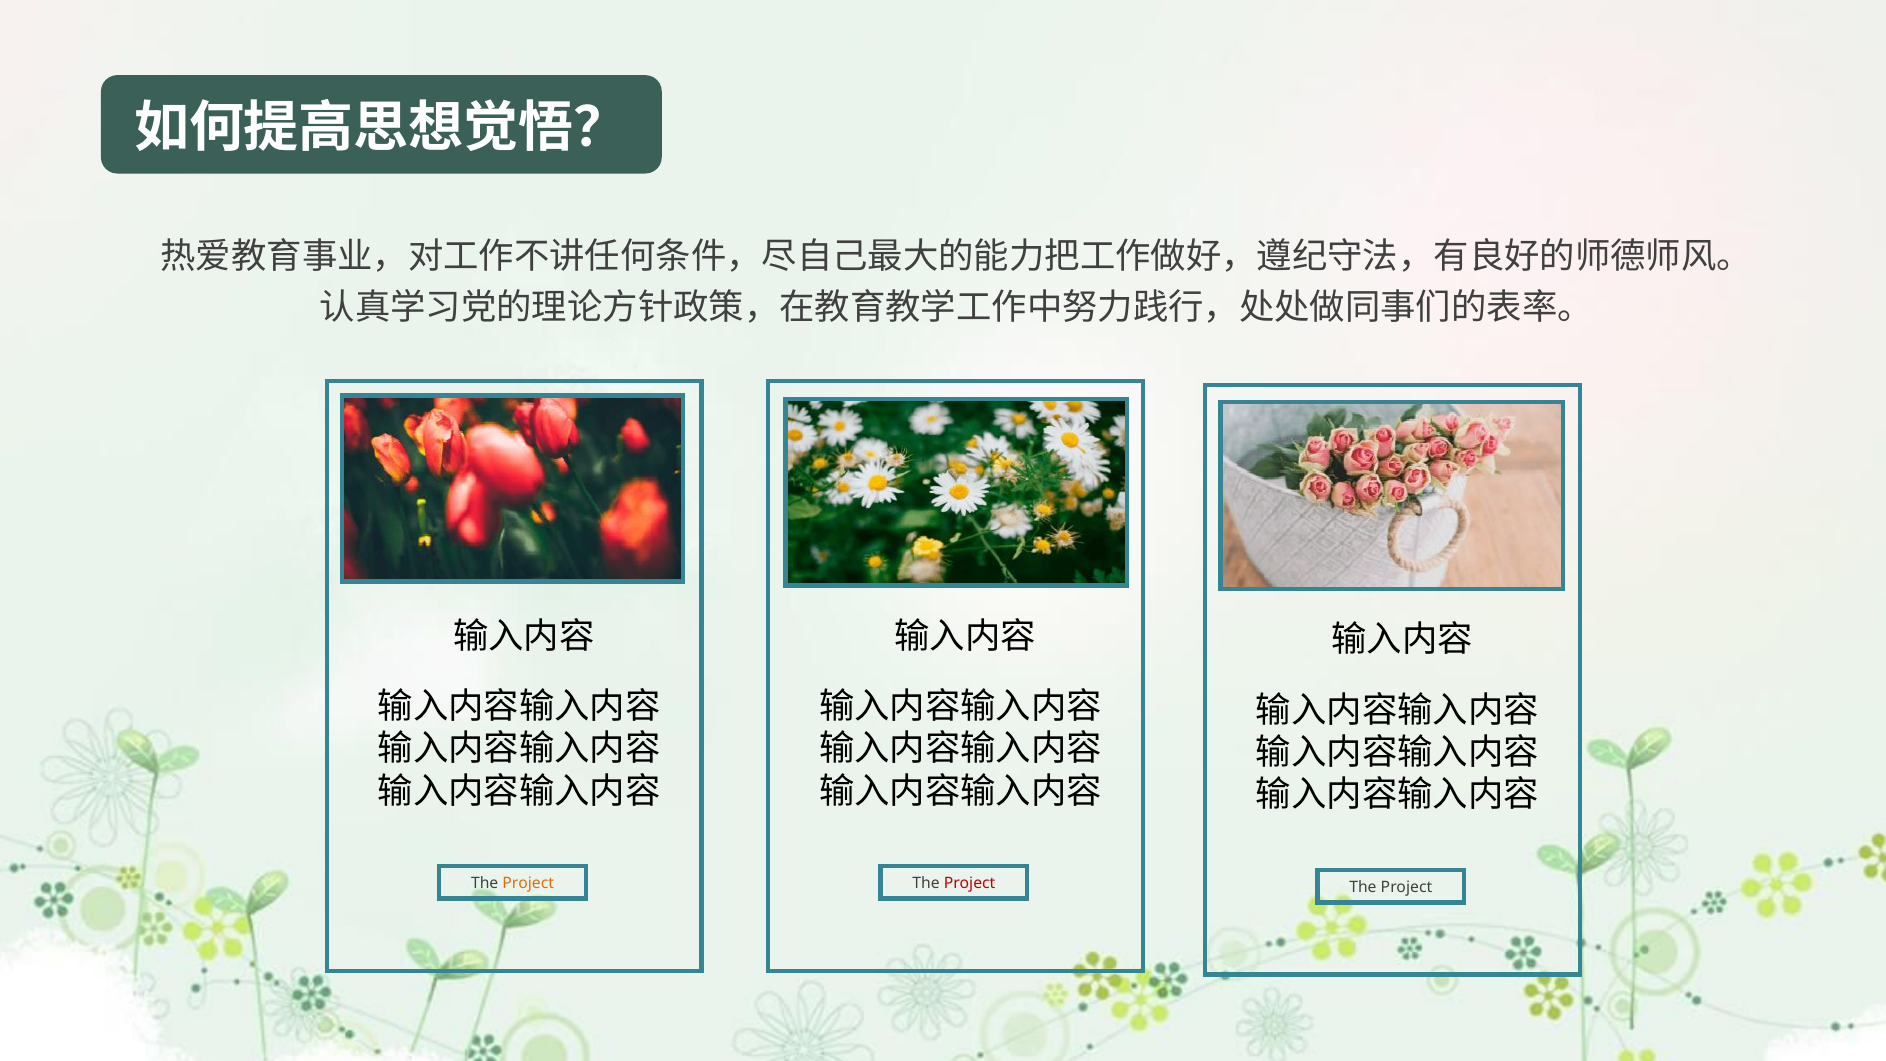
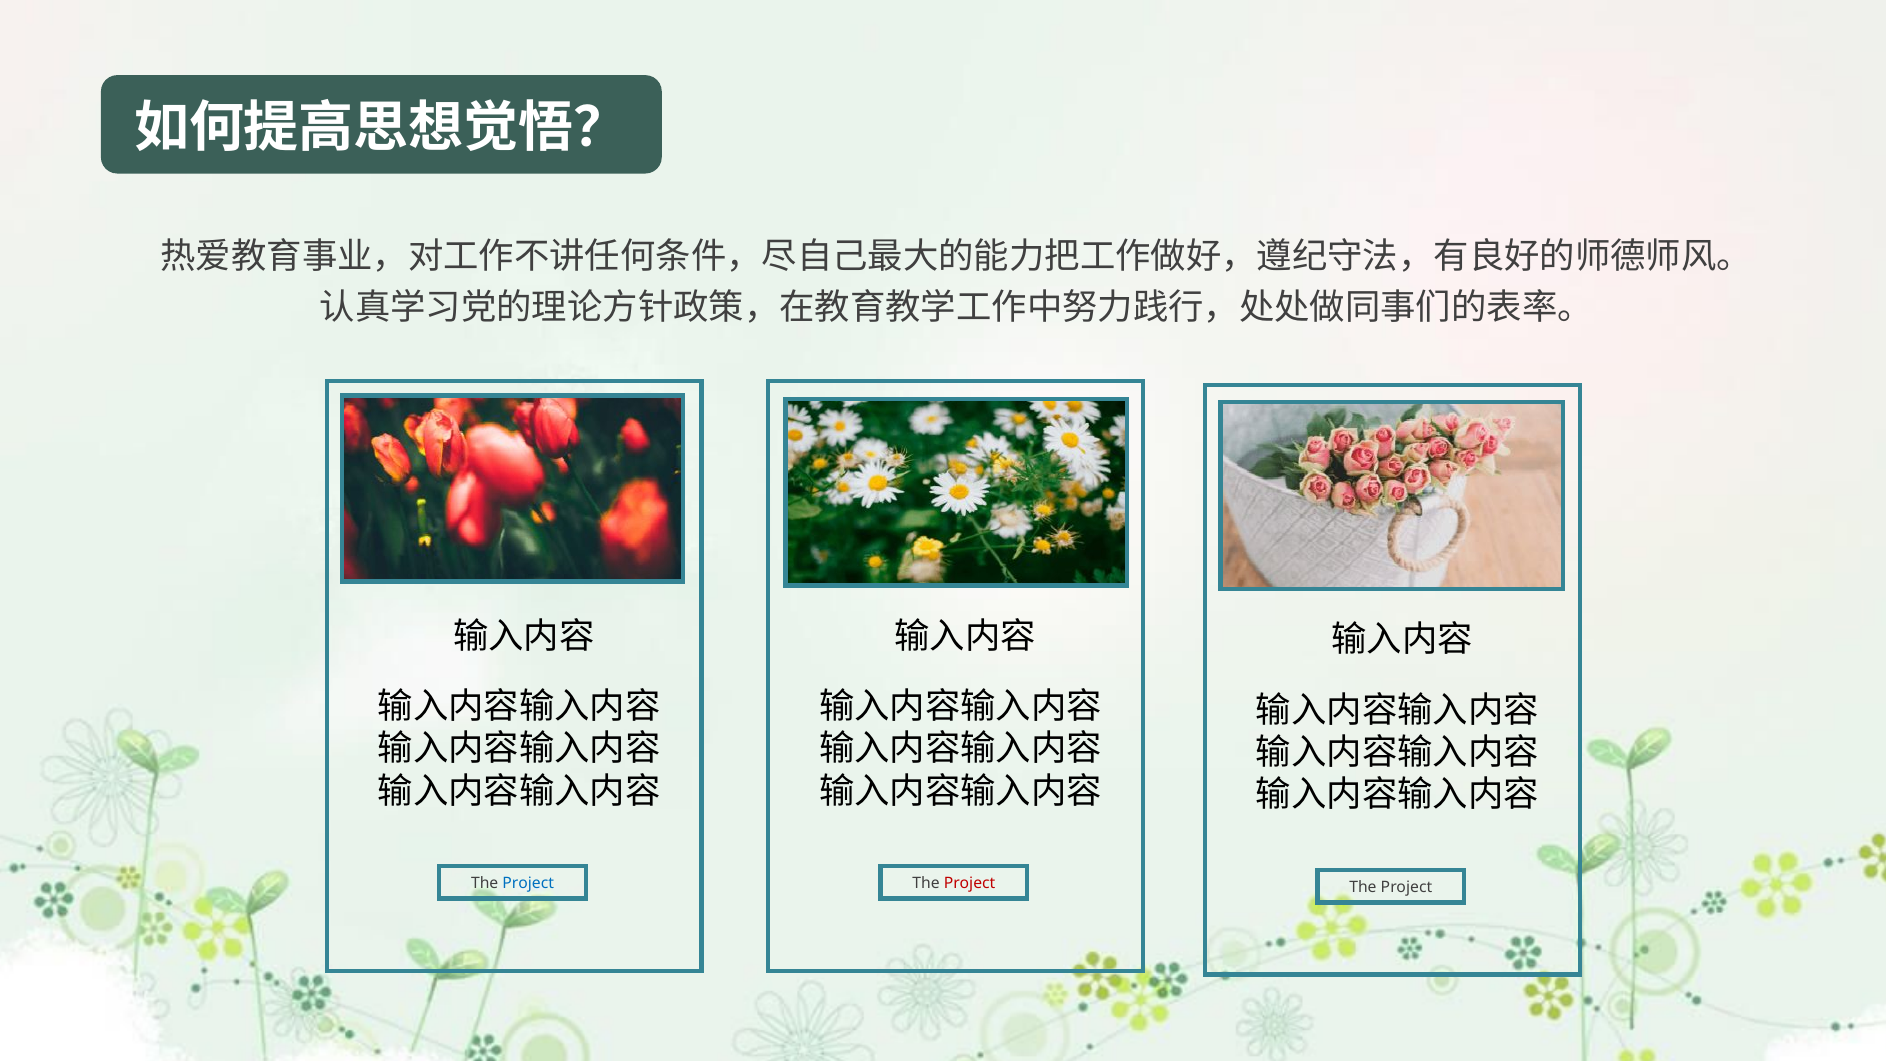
Project at (528, 883) colour: orange -> blue
